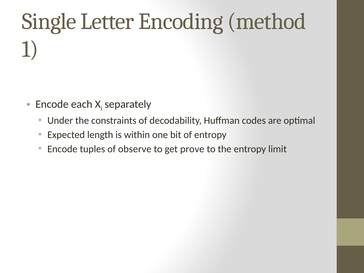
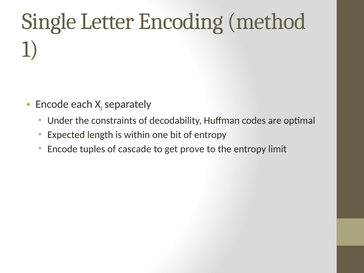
observe: observe -> cascade
